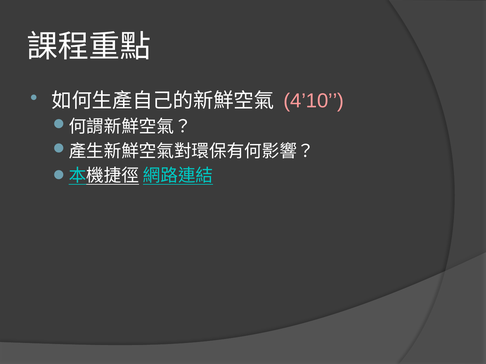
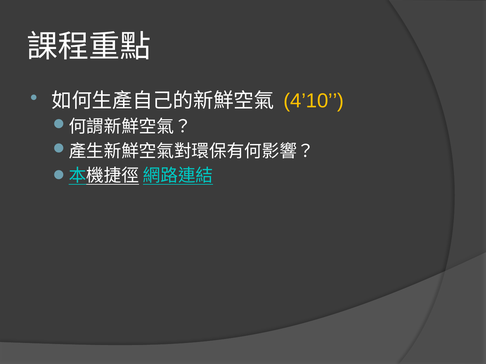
4’10 colour: pink -> yellow
